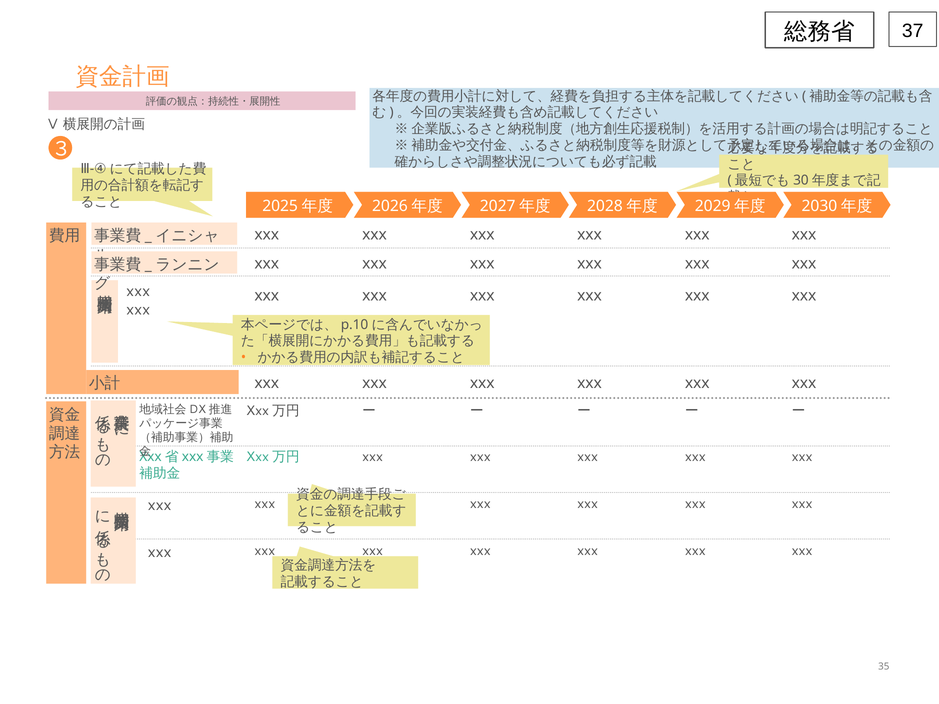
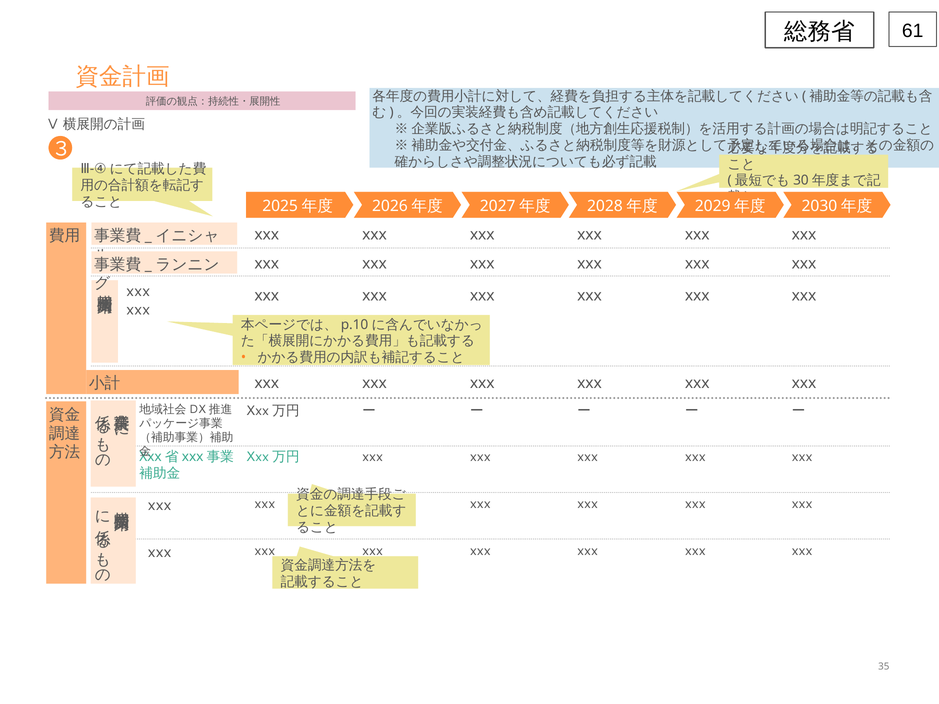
37: 37 -> 61
